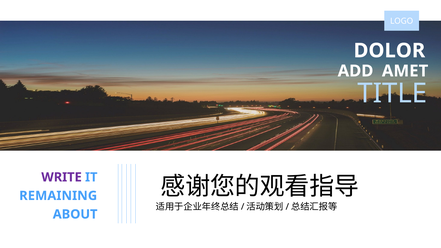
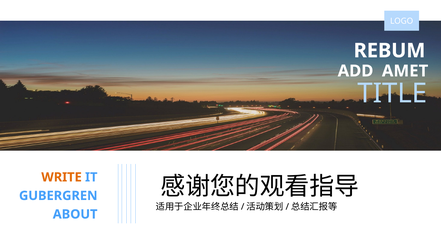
DOLOR: DOLOR -> REBUM
WRITE colour: purple -> orange
REMAINING: REMAINING -> GUBERGREN
